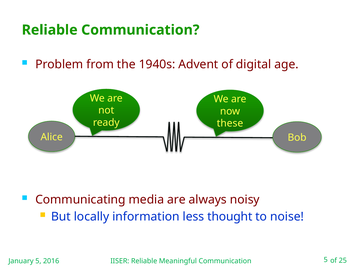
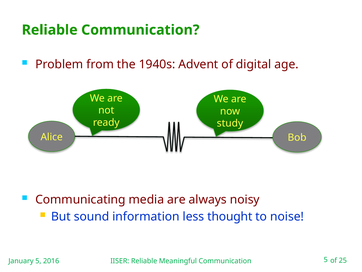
these: these -> study
locally: locally -> sound
